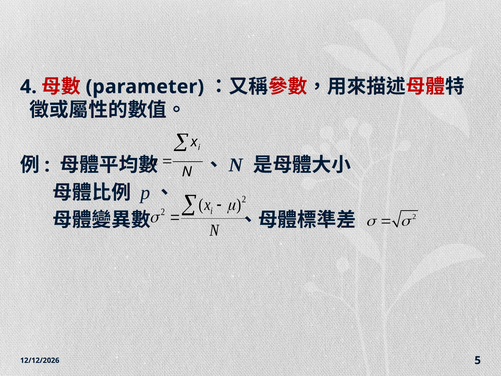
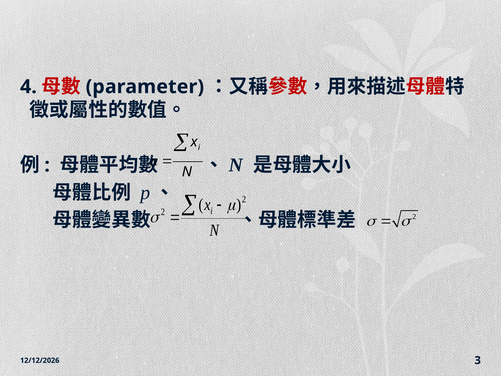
5: 5 -> 3
